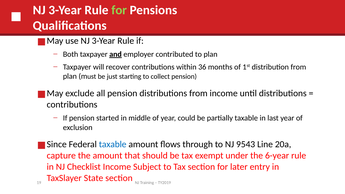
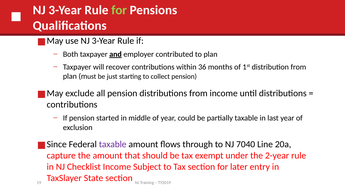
taxable at (113, 144) colour: blue -> purple
9543: 9543 -> 7040
6-year: 6-year -> 2-year
